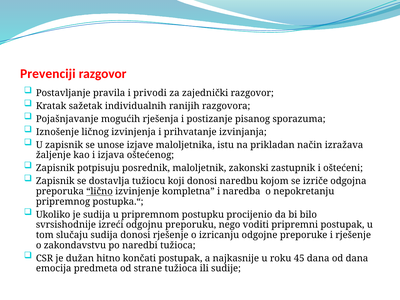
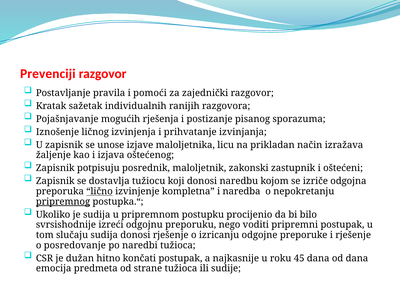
privodi: privodi -> pomoći
istu: istu -> licu
pripremnog underline: none -> present
zakondavstvu: zakondavstvu -> posredovanje
